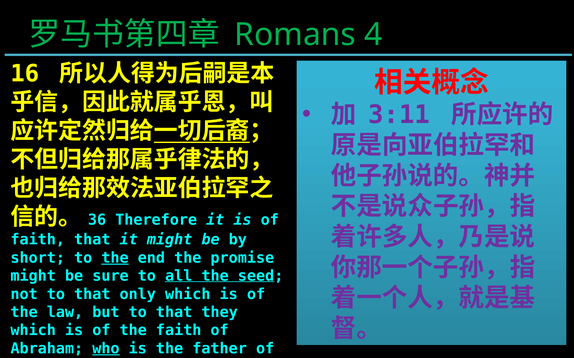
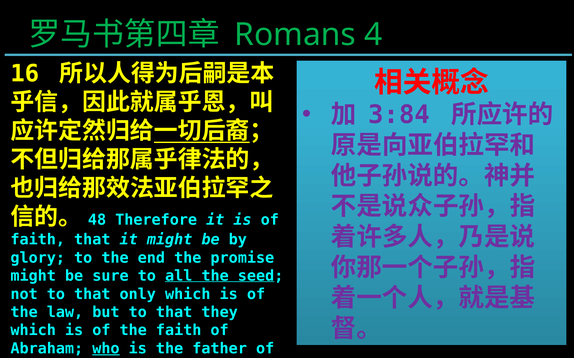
3:11: 3:11 -> 3:84
36: 36 -> 48
short: short -> glory
the at (115, 258) underline: present -> none
